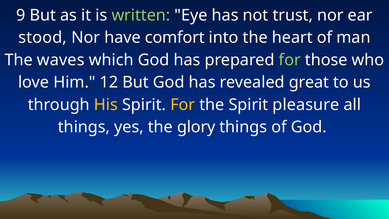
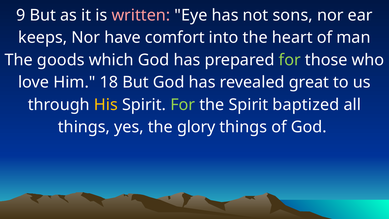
written colour: light green -> pink
trust: trust -> sons
stood: stood -> keeps
waves: waves -> goods
12: 12 -> 18
For at (183, 105) colour: yellow -> light green
pleasure: pleasure -> baptized
